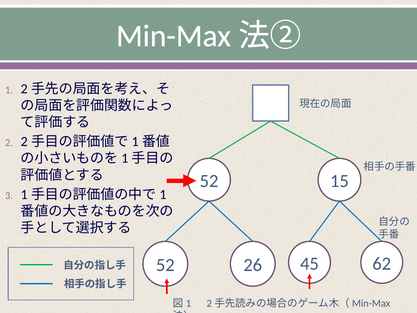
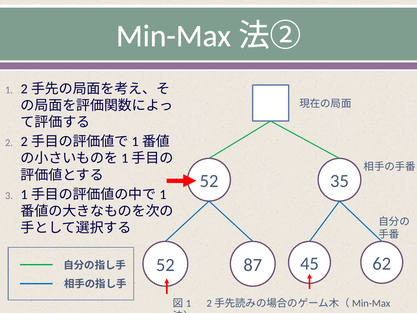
15: 15 -> 35
26: 26 -> 87
